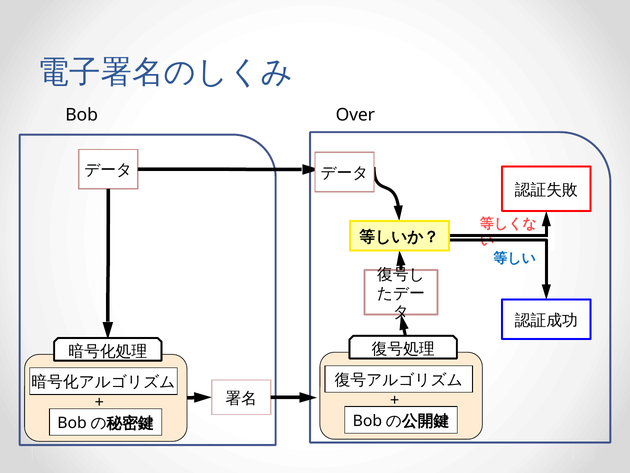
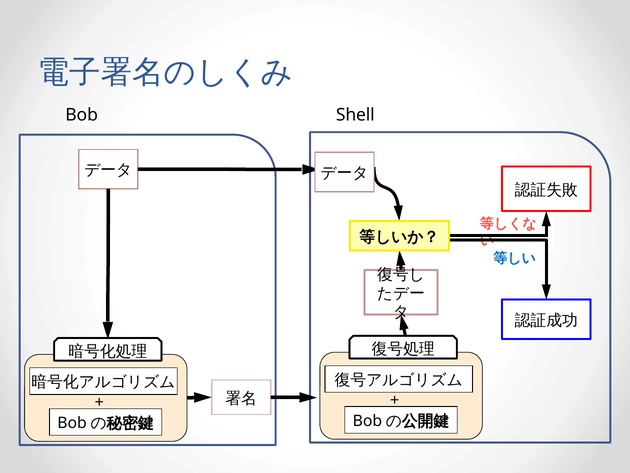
Over: Over -> Shell
